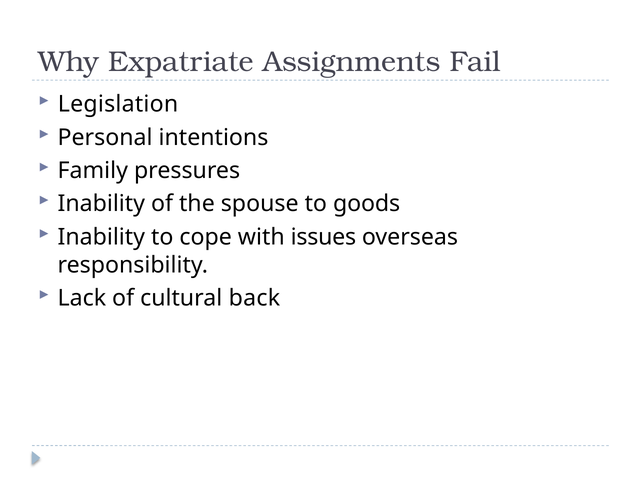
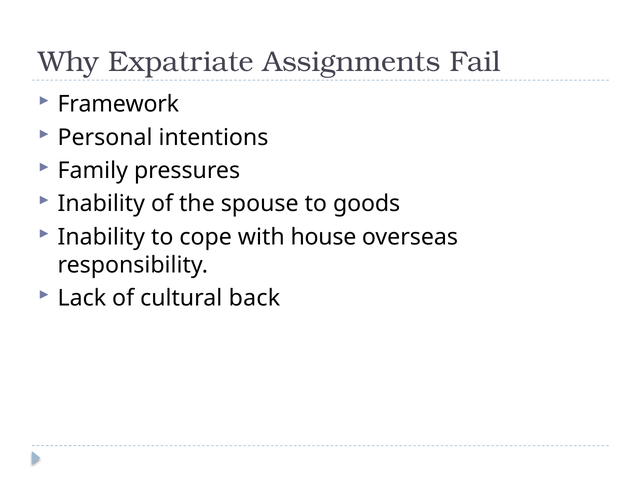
Legislation: Legislation -> Framework
issues: issues -> house
